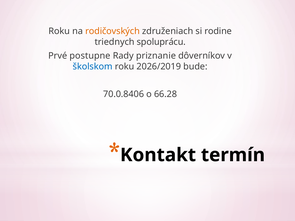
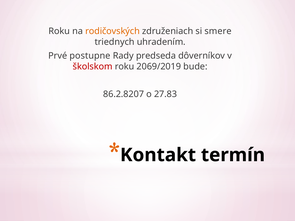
rodine: rodine -> smere
spoluprácu: spoluprácu -> uhradením
priznanie: priznanie -> predseda
školskom colour: blue -> red
2026/2019: 2026/2019 -> 2069/2019
70.0.8406: 70.0.8406 -> 86.2.8207
66.28: 66.28 -> 27.83
